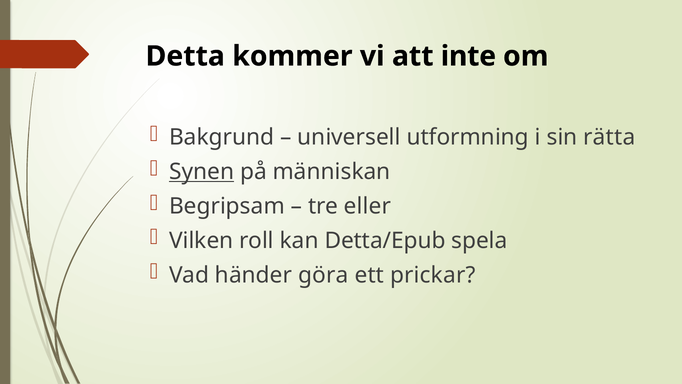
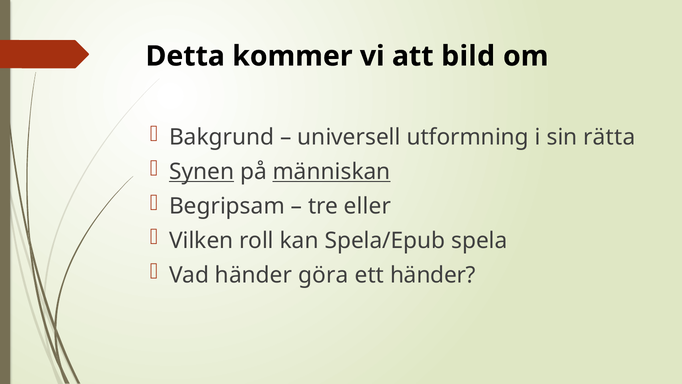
inte: inte -> bild
människan underline: none -> present
Detta/Epub: Detta/Epub -> Spela/Epub
ett prickar: prickar -> händer
